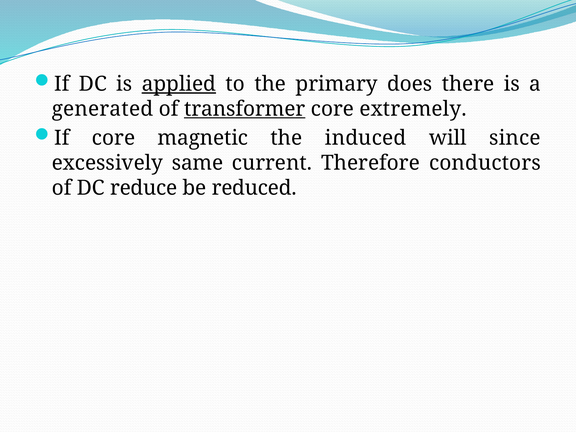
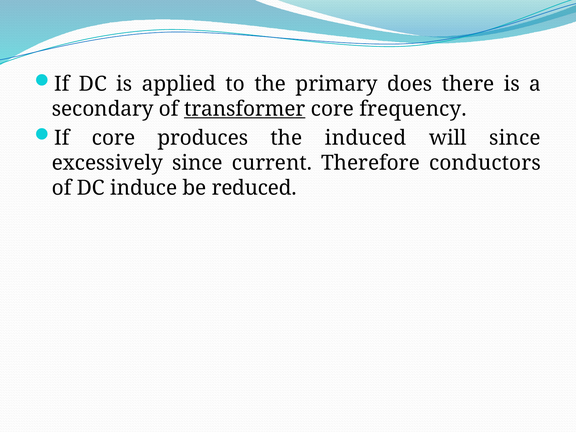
applied underline: present -> none
generated: generated -> secondary
extremely: extremely -> frequency
magnetic: magnetic -> produces
excessively same: same -> since
reduce: reduce -> induce
